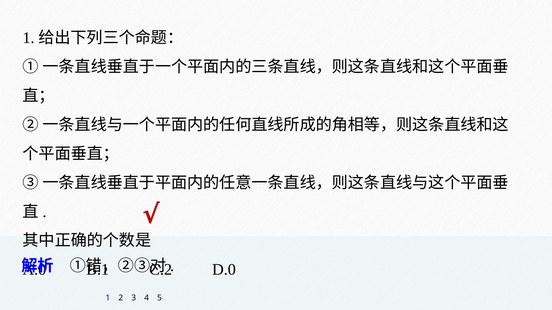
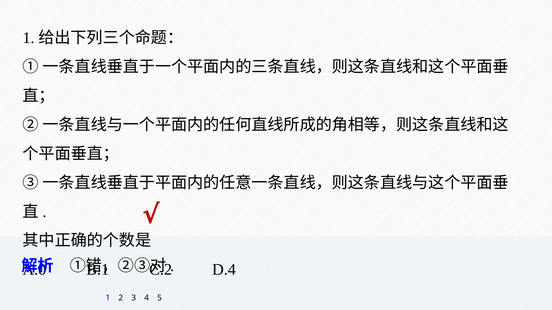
D.0: D.0 -> D.4
